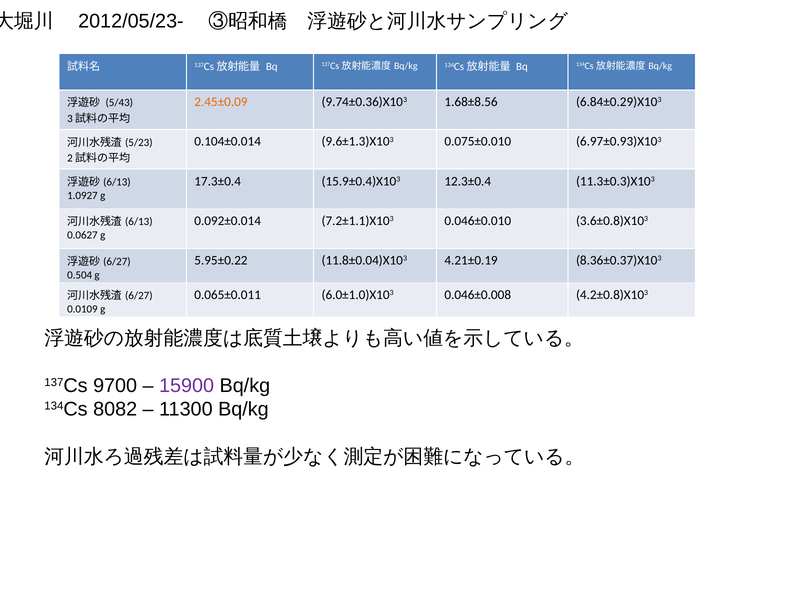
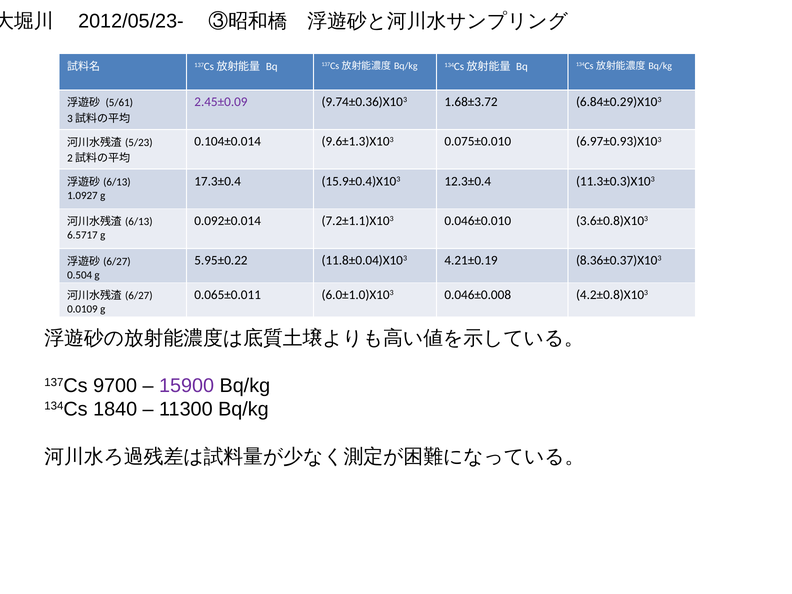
2.45±0.09 colour: orange -> purple
1.68±8.56: 1.68±8.56 -> 1.68±3.72
5/43: 5/43 -> 5/61
0.0627: 0.0627 -> 6.5717
8082: 8082 -> 1840
